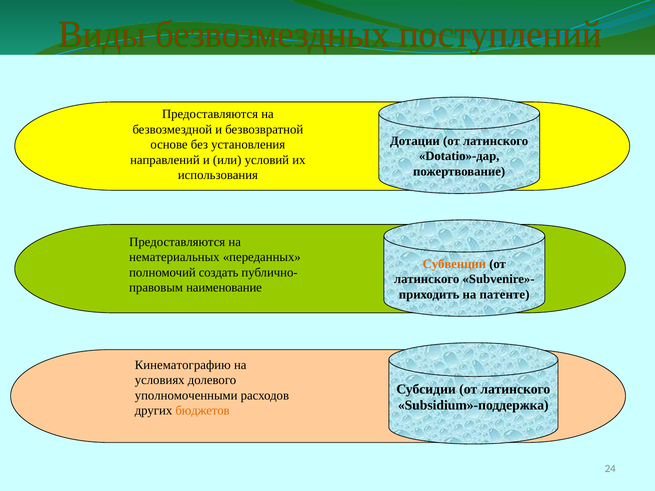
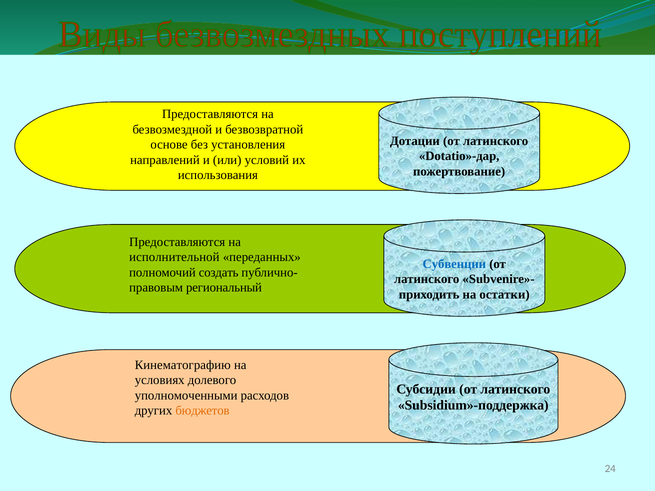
нематериальных: нематериальных -> исполнительной
Субвенции colour: orange -> blue
наименование: наименование -> региональный
патенте: патенте -> остатки
